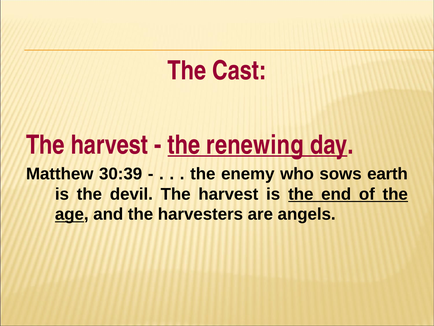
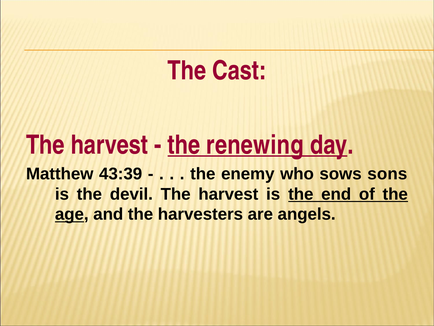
30:39: 30:39 -> 43:39
earth: earth -> sons
